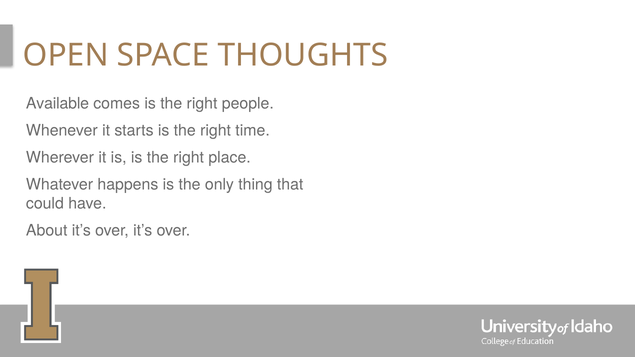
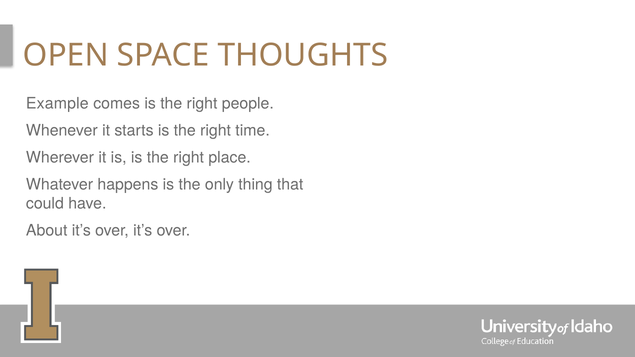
Available: Available -> Example
